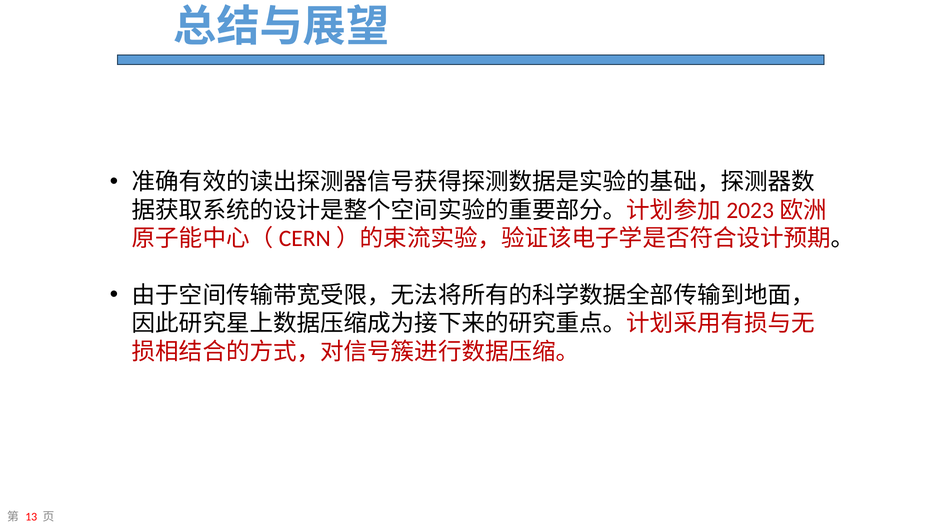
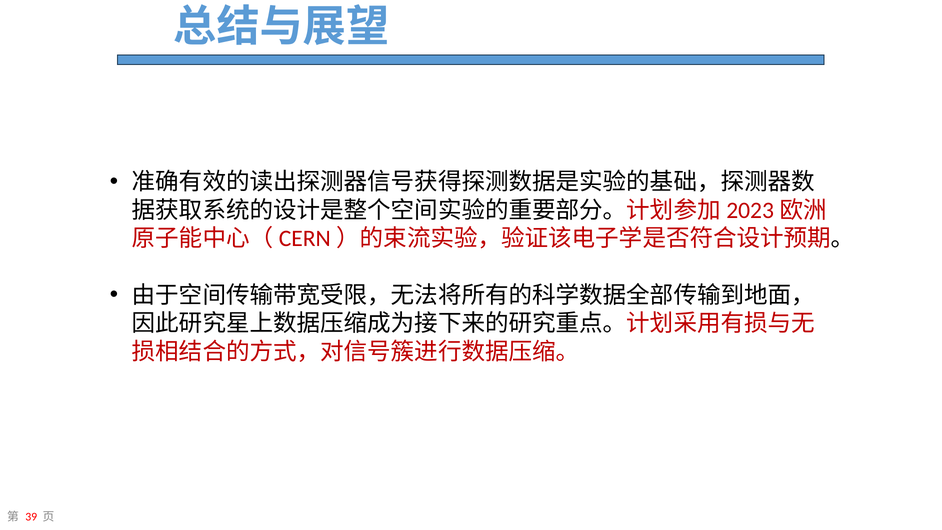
13: 13 -> 39
